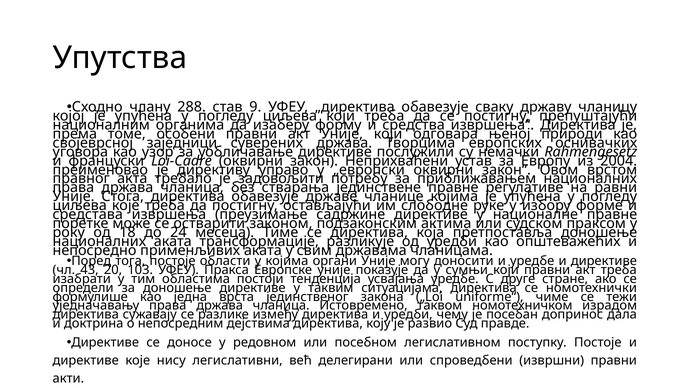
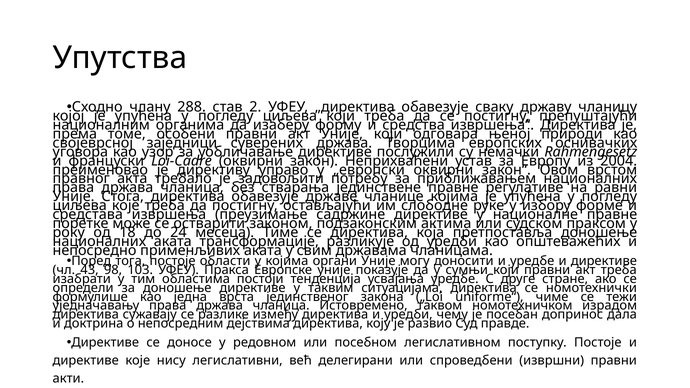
9: 9 -> 2
20: 20 -> 98
